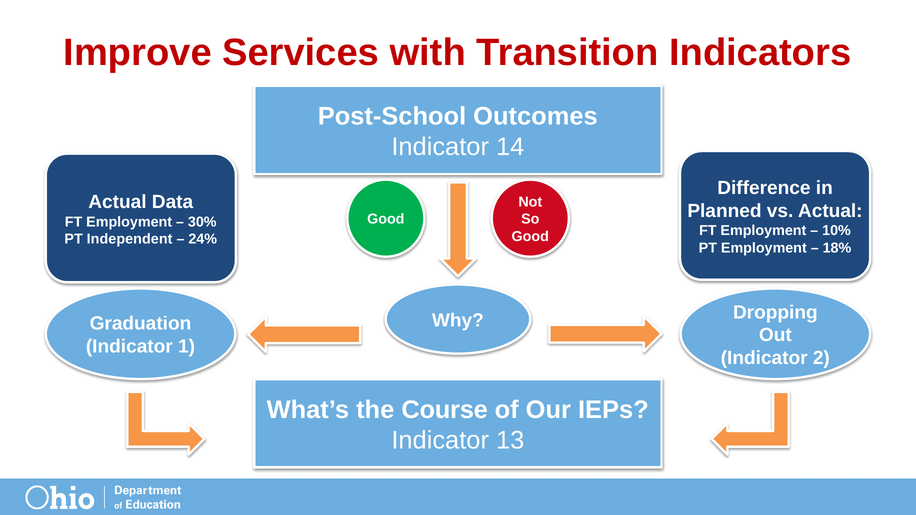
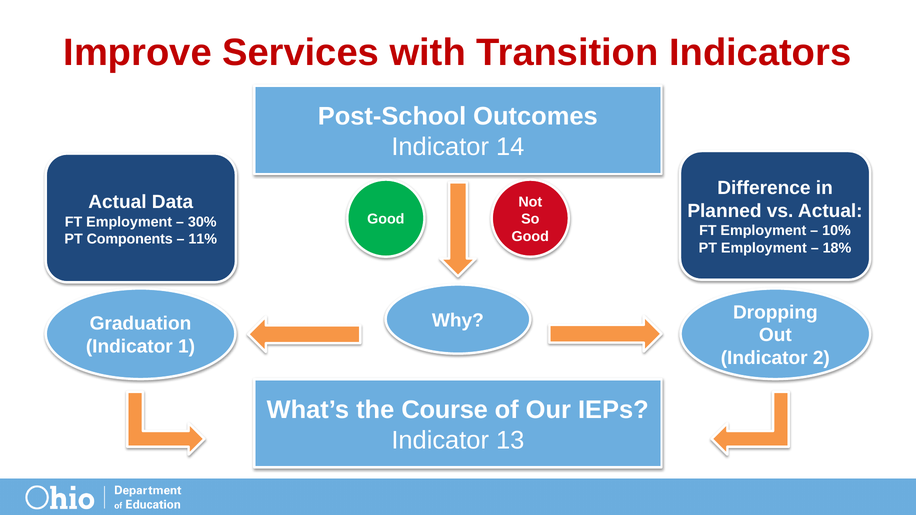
Independent: Independent -> Components
24%: 24% -> 11%
